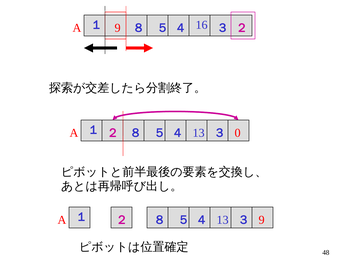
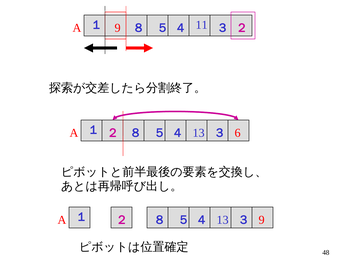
16: 16 -> 11
0: 0 -> 6
